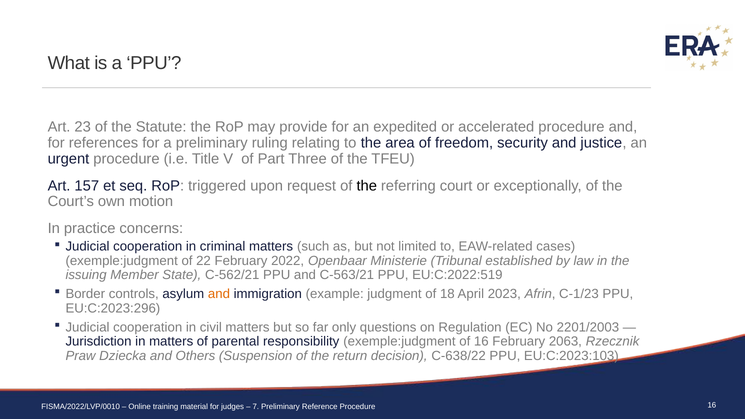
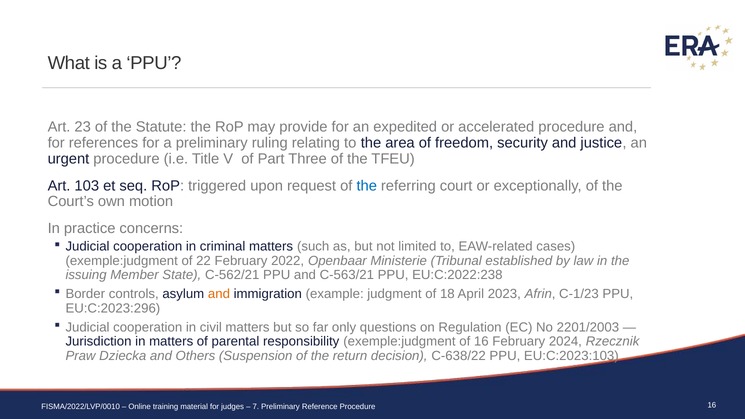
157: 157 -> 103
the at (367, 186) colour: black -> blue
EU:C:2022:519: EU:C:2022:519 -> EU:C:2022:238
2063: 2063 -> 2024
